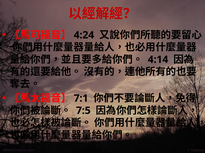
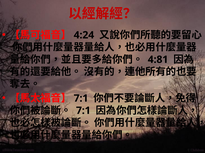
4:14: 4:14 -> 4:81
7:5 at (83, 111): 7:5 -> 7:1
